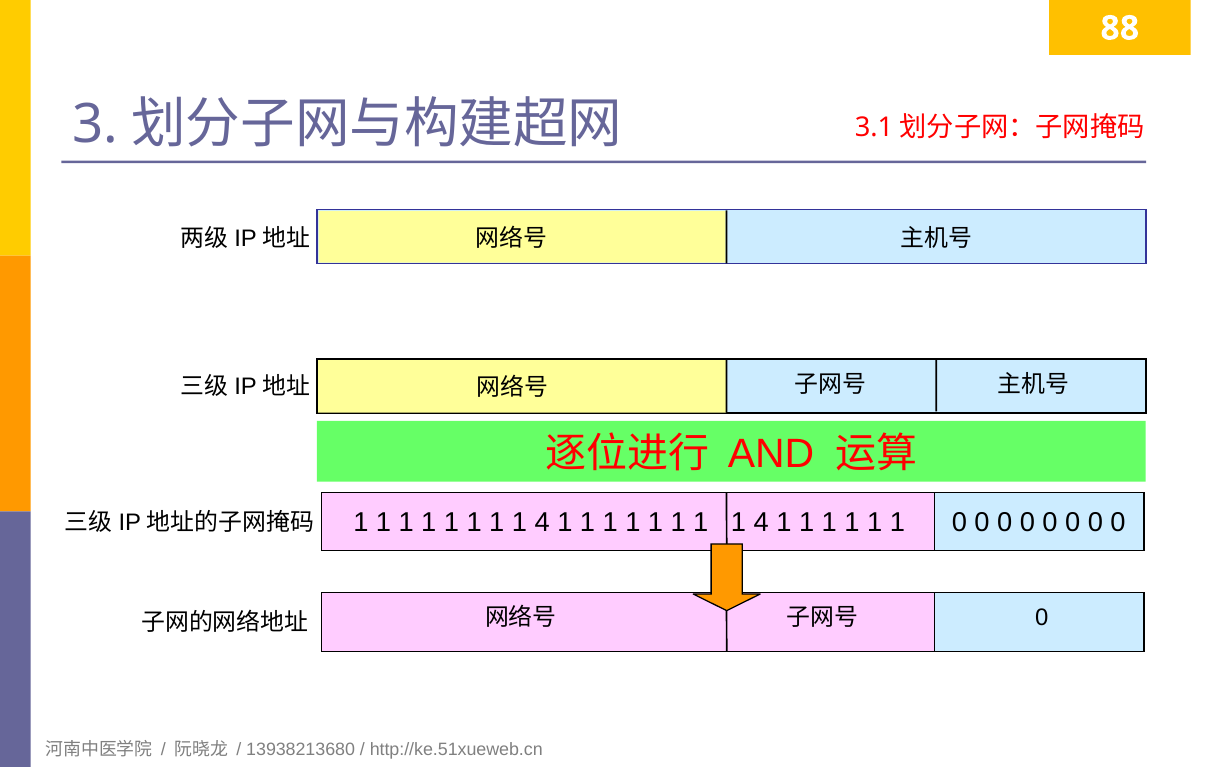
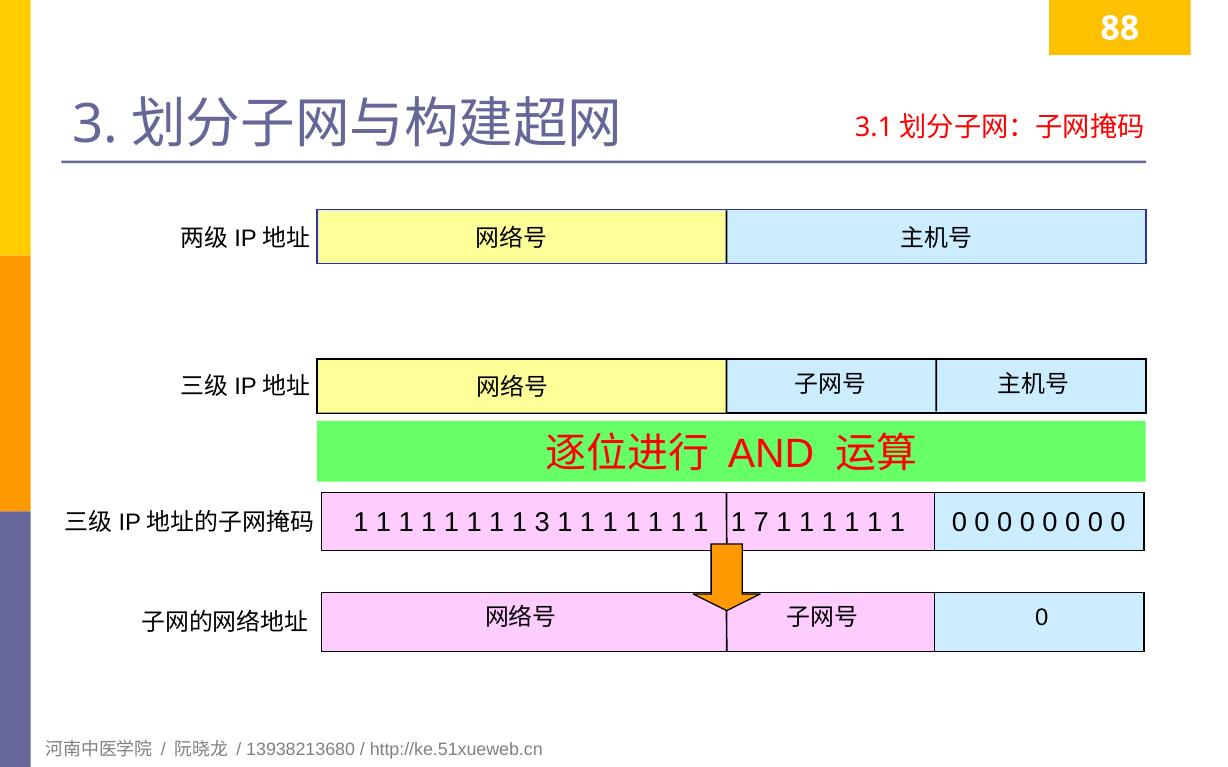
4 at (542, 523): 4 -> 3
4 at (761, 523): 4 -> 7
